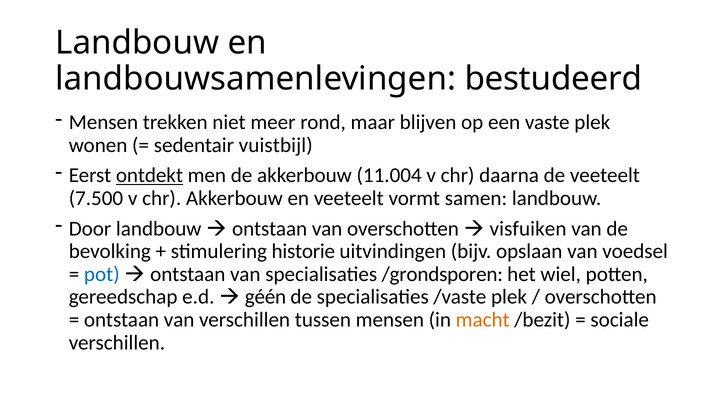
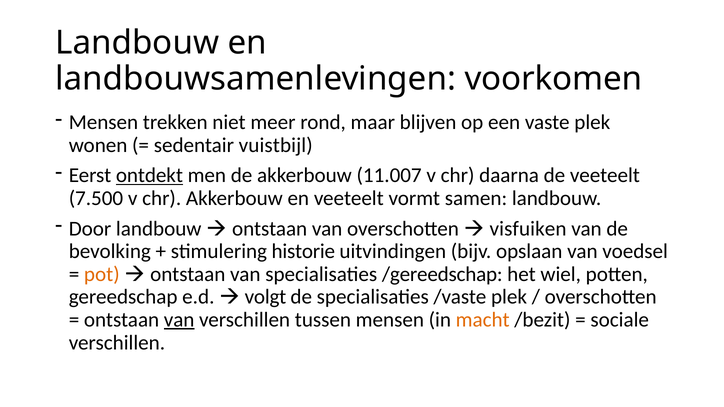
bestudeerd: bestudeerd -> voorkomen
11.004: 11.004 -> 11.007
pot colour: blue -> orange
/grondsporen: /grondsporen -> /gereedschap
géén: géén -> volgt
van at (179, 320) underline: none -> present
